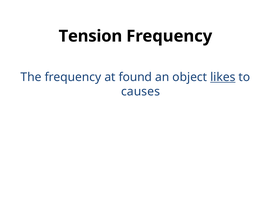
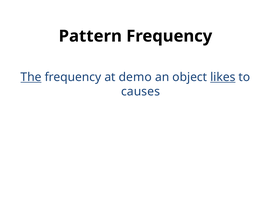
Tension: Tension -> Pattern
The underline: none -> present
found: found -> demo
